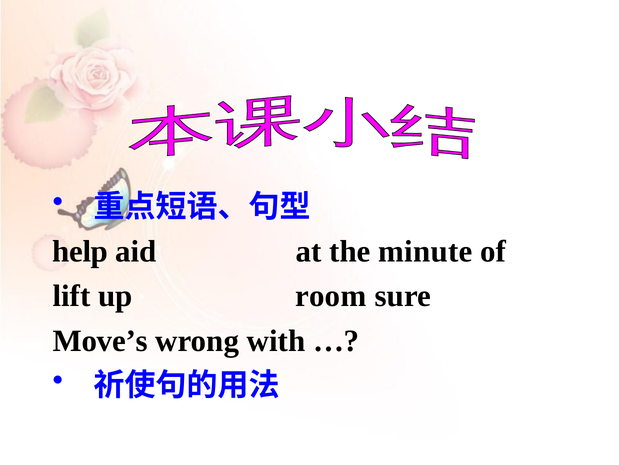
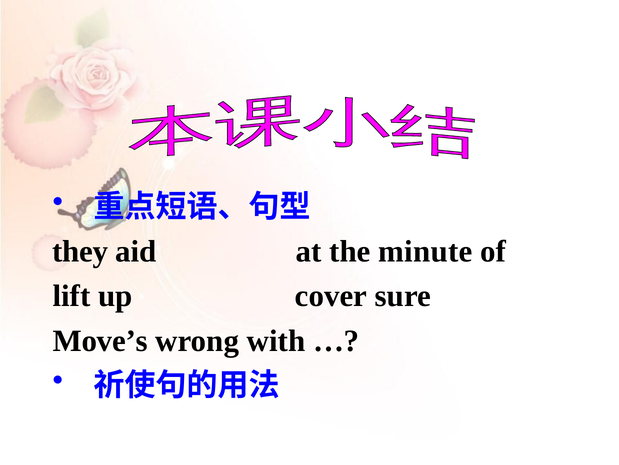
help: help -> they
room: room -> cover
